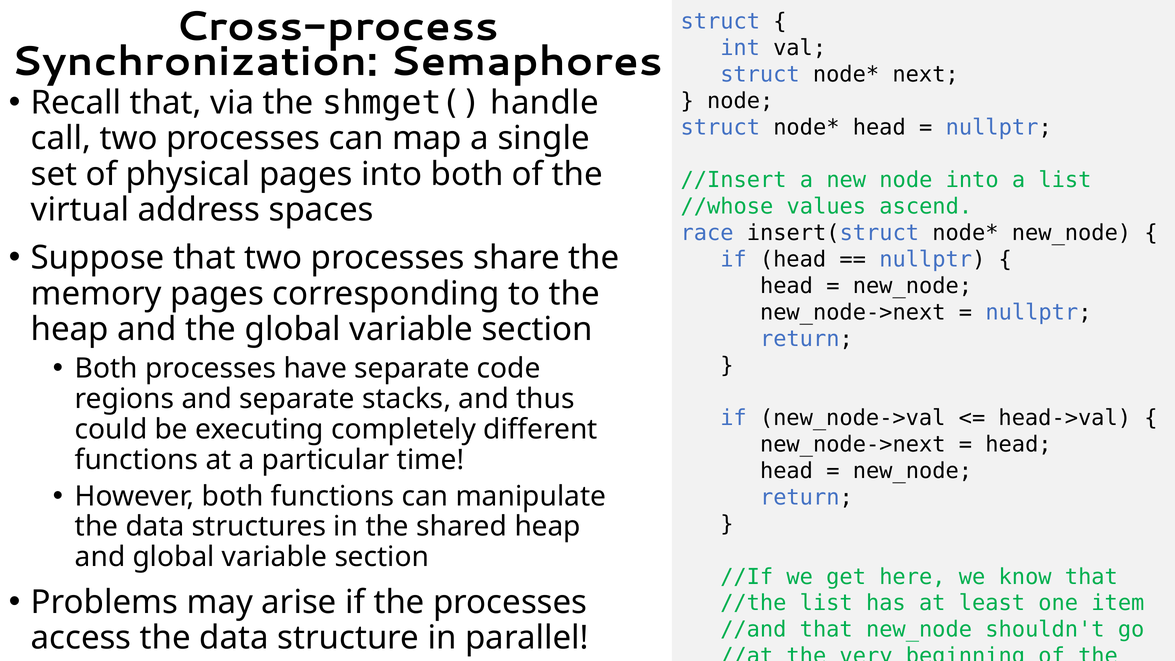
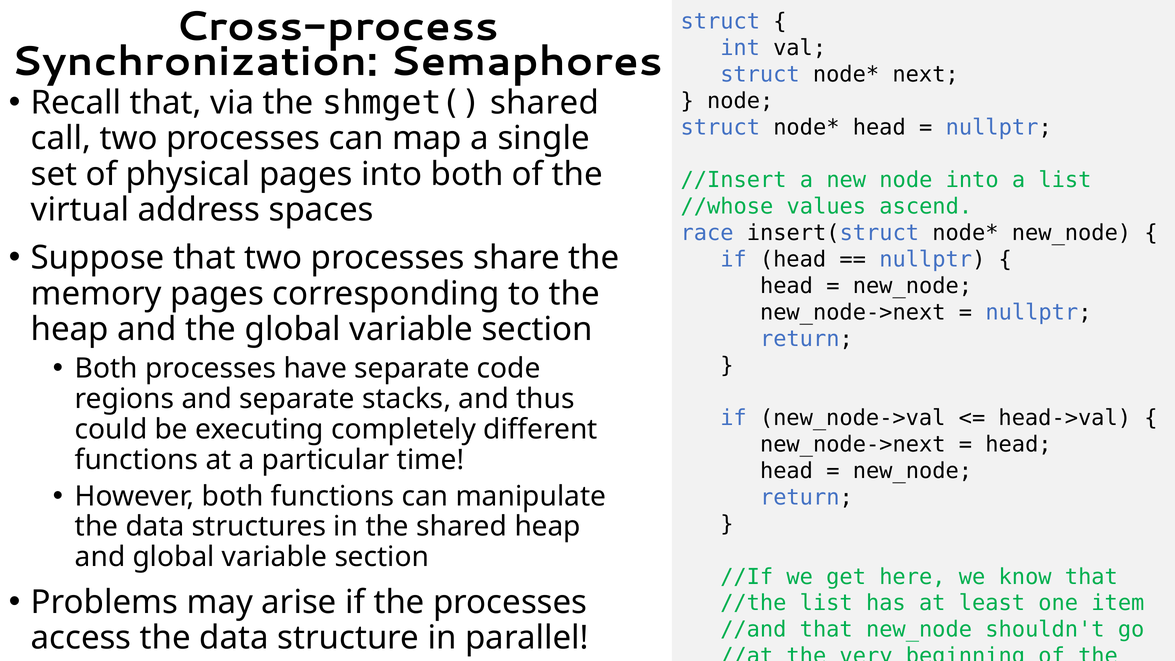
shmget( handle: handle -> shared
